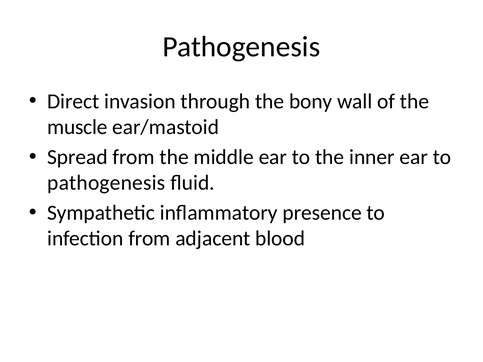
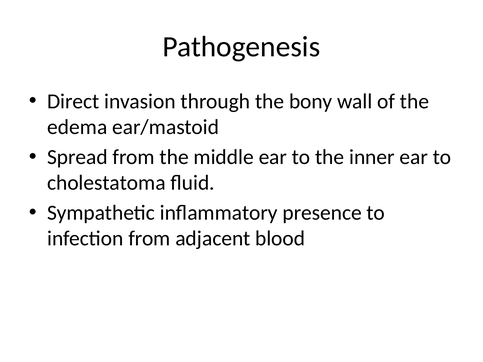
muscle: muscle -> edema
pathogenesis at (106, 183): pathogenesis -> cholestatoma
